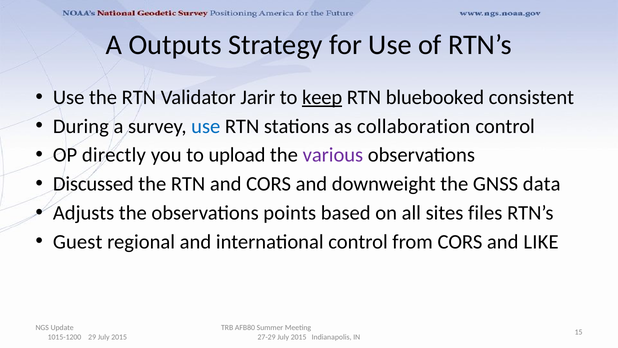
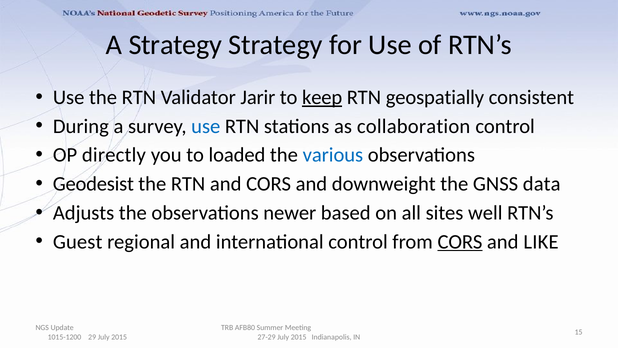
A Outputs: Outputs -> Strategy
bluebooked: bluebooked -> geospatially
upload: upload -> loaded
various colour: purple -> blue
Discussed: Discussed -> Geodesist
points: points -> newer
files: files -> well
CORS at (460, 241) underline: none -> present
